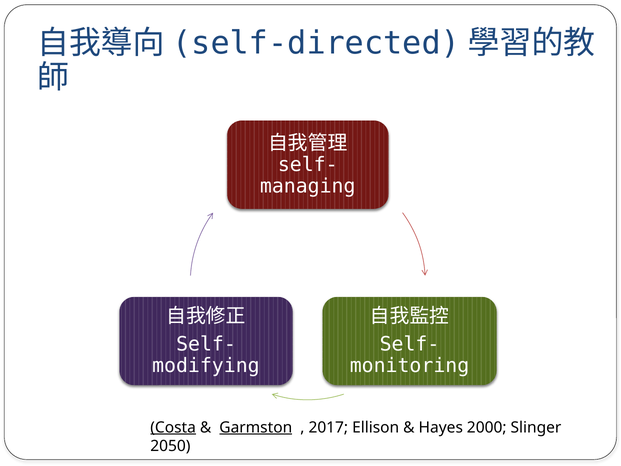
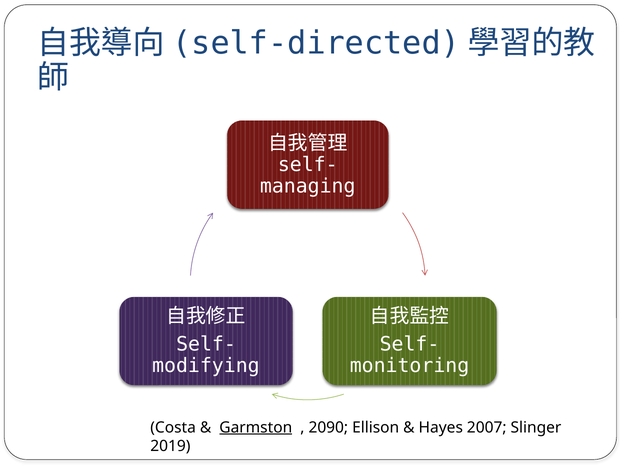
Costa underline: present -> none
2017: 2017 -> 2090
2000: 2000 -> 2007
2050: 2050 -> 2019
